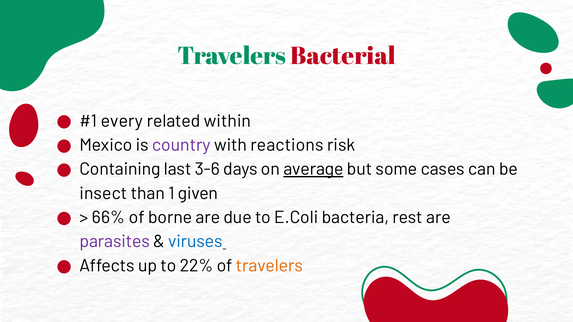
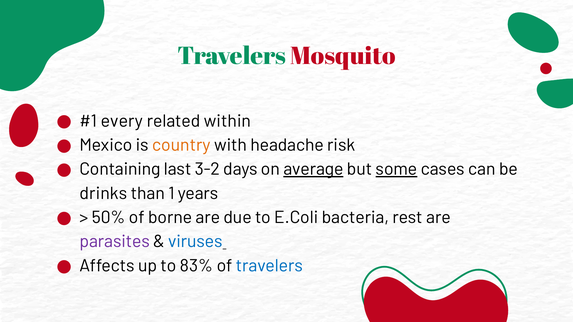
Bacterial: Bacterial -> Mosquito
country colour: purple -> orange
reactions: reactions -> headache
3-6: 3-6 -> 3-2
some underline: none -> present
insect: insect -> drinks
given: given -> years
66%: 66% -> 50%
22%: 22% -> 83%
travelers at (269, 266) colour: orange -> blue
